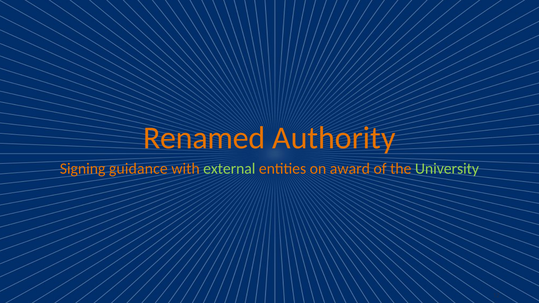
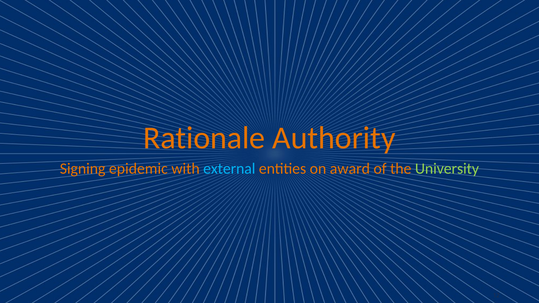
Renamed: Renamed -> Rationale
guidance: guidance -> epidemic
external colour: light green -> light blue
